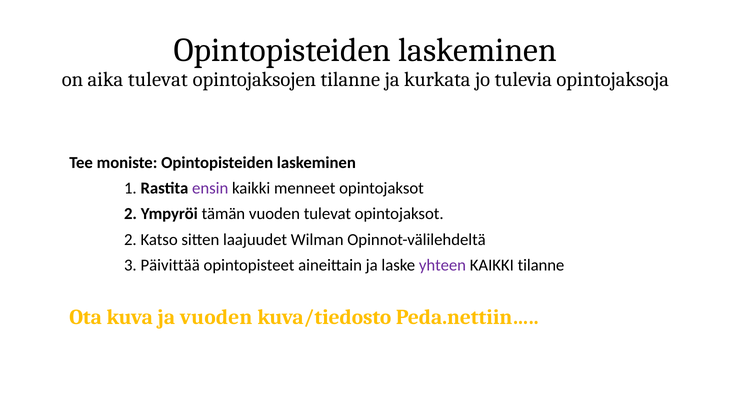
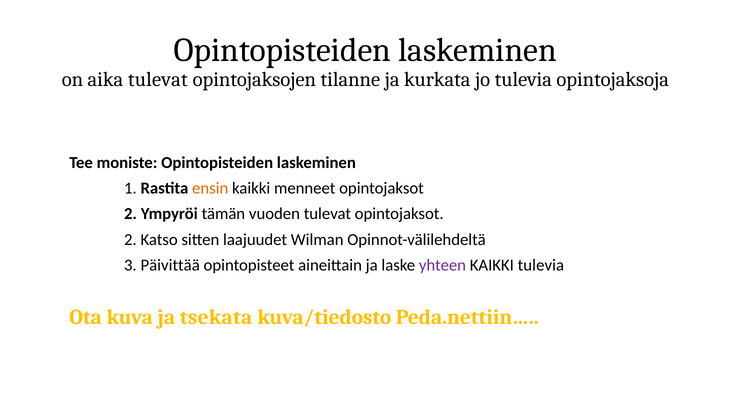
ensin colour: purple -> orange
KAIKKI tilanne: tilanne -> tulevia
ja vuoden: vuoden -> tsekata
